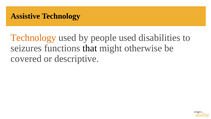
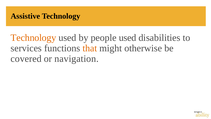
seizures: seizures -> services
that colour: black -> orange
descriptive: descriptive -> navigation
